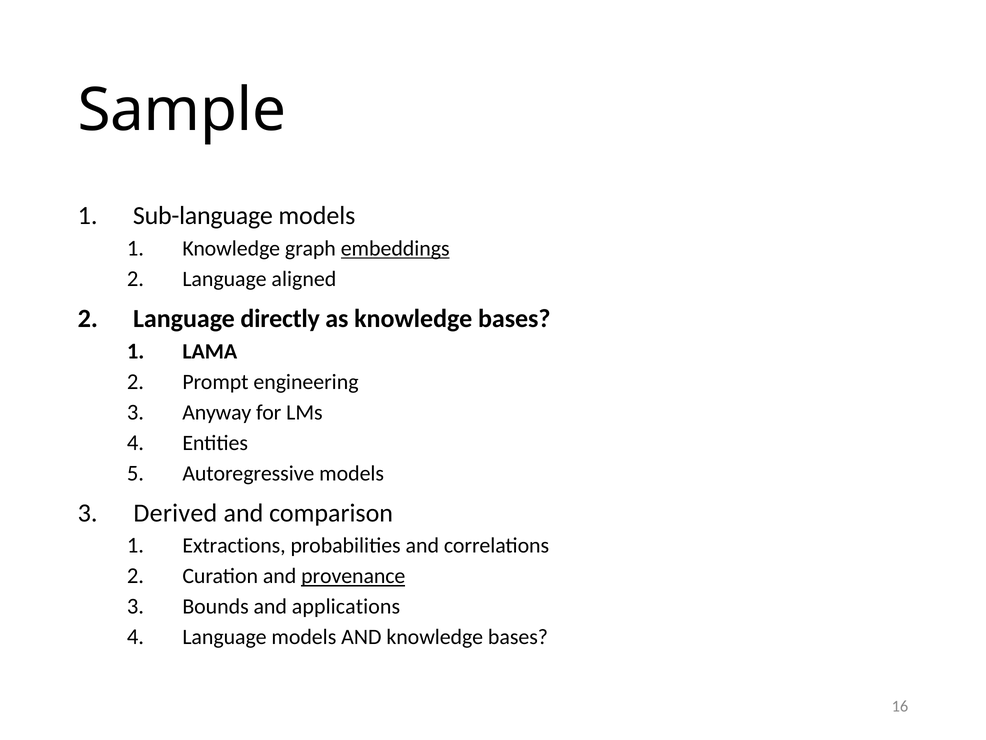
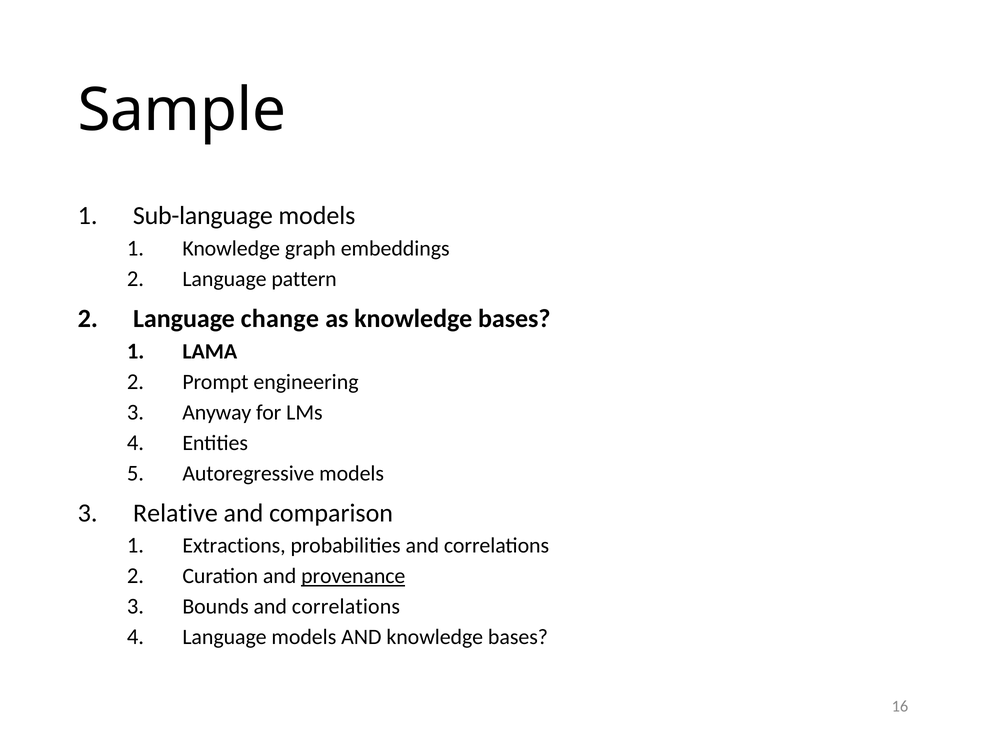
embeddings underline: present -> none
aligned: aligned -> pattern
directly: directly -> change
Derived: Derived -> Relative
Bounds and applications: applications -> correlations
